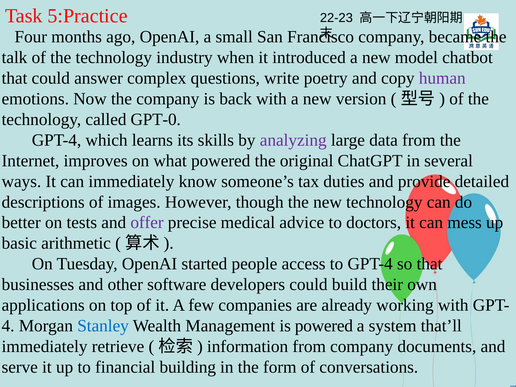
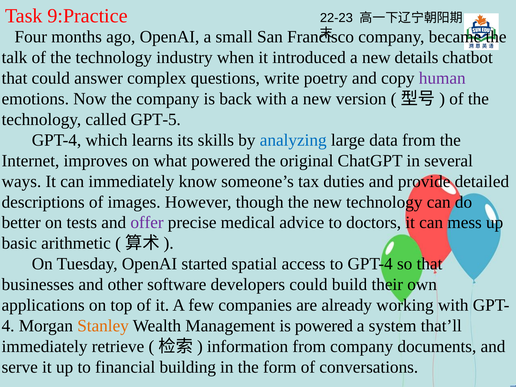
5:Practice: 5:Practice -> 9:Practice
model: model -> details
GPT-0: GPT-0 -> GPT-5
analyzing colour: purple -> blue
people: people -> spatial
Stanley colour: blue -> orange
